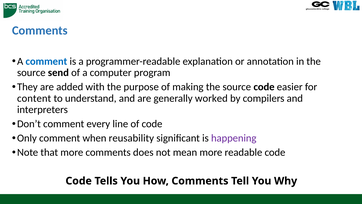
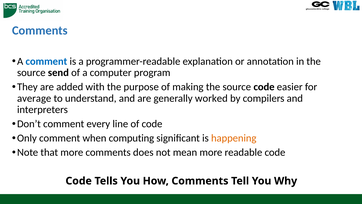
content: content -> average
reusability: reusability -> computing
happening colour: purple -> orange
